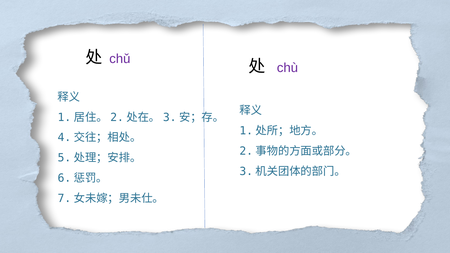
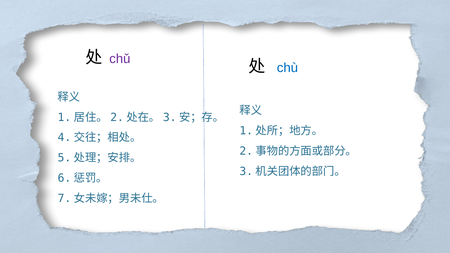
chù colour: purple -> blue
